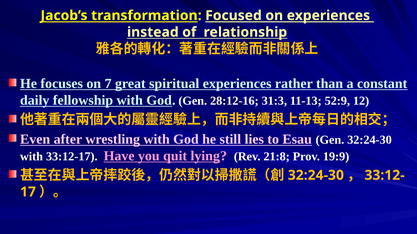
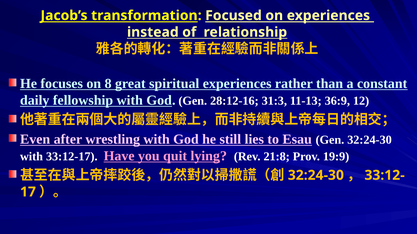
7: 7 -> 8
52:9: 52:9 -> 36:9
